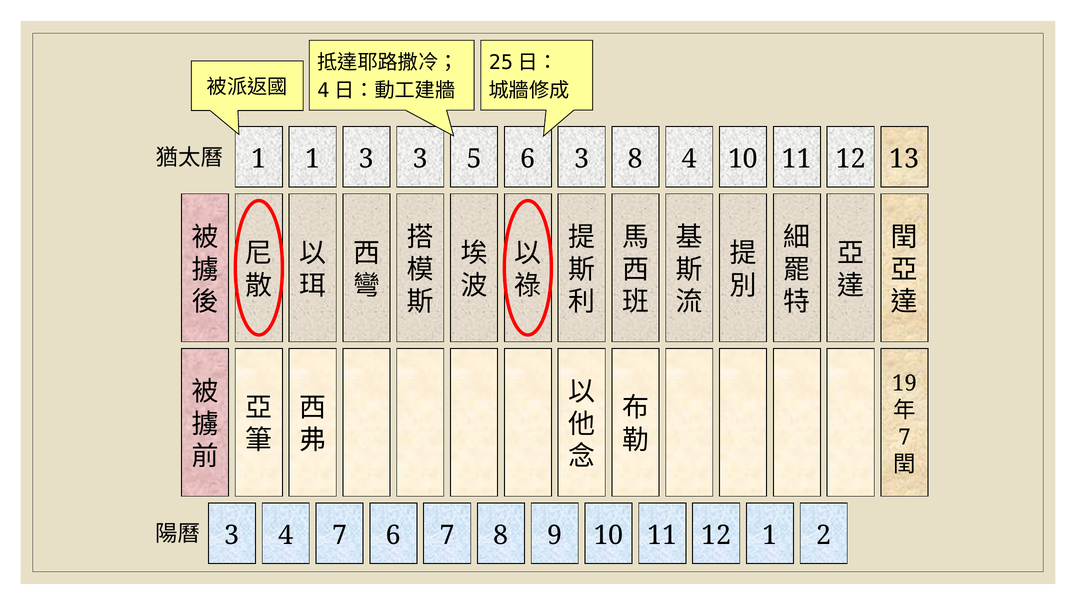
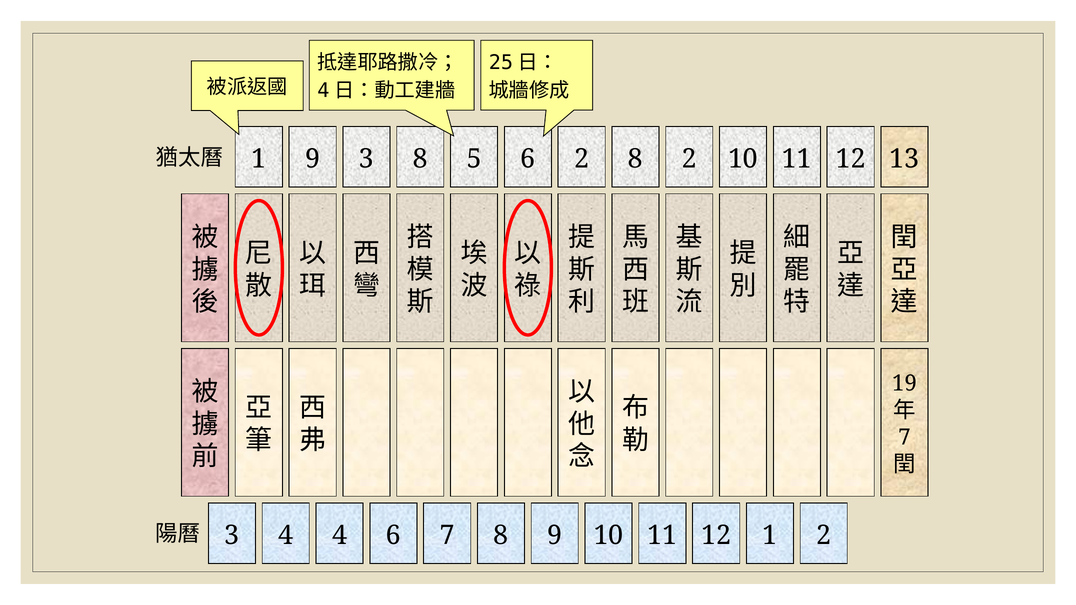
1 1: 1 -> 9
3 3: 3 -> 8
6 3: 3 -> 2
8 4: 4 -> 2
4 7: 7 -> 4
